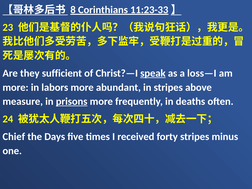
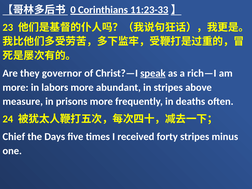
8: 8 -> 0
sufficient: sufficient -> governor
loss—I: loss—I -> rich—I
prisons underline: present -> none
